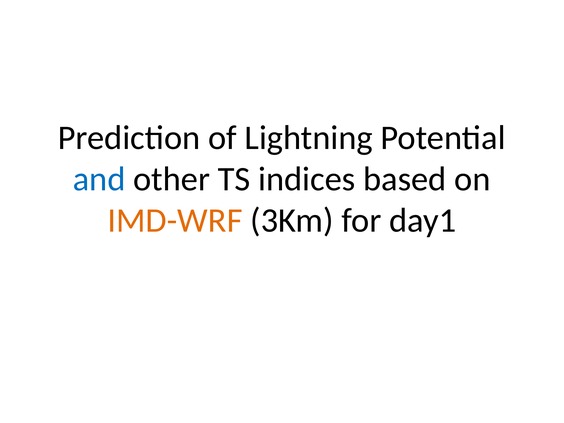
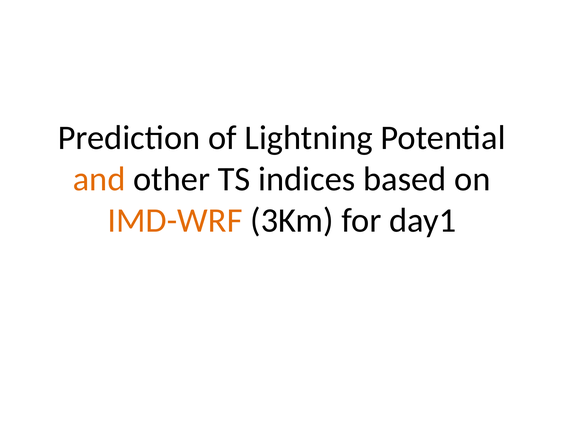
and colour: blue -> orange
